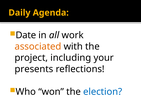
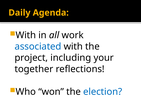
Date at (26, 35): Date -> With
associated colour: orange -> blue
presents: presents -> together
